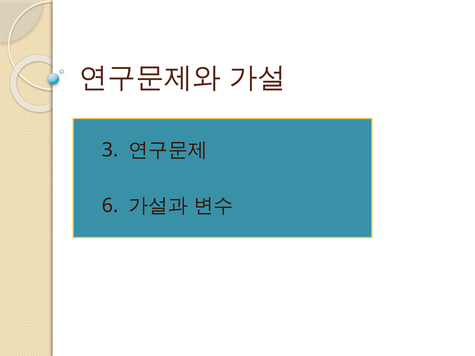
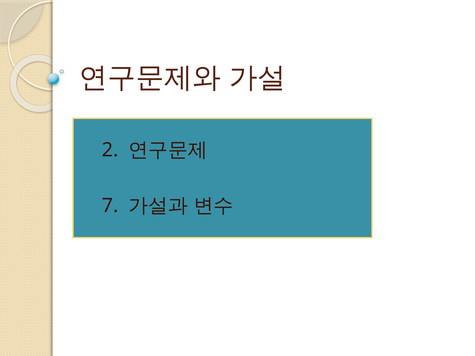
1 3: 3 -> 2
6: 6 -> 7
